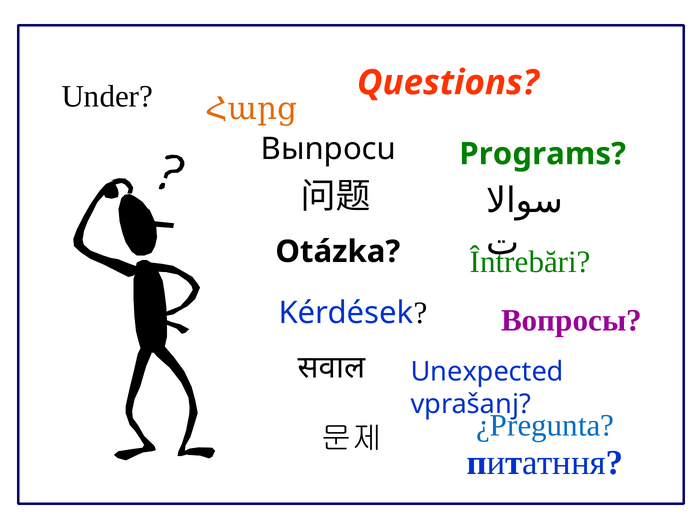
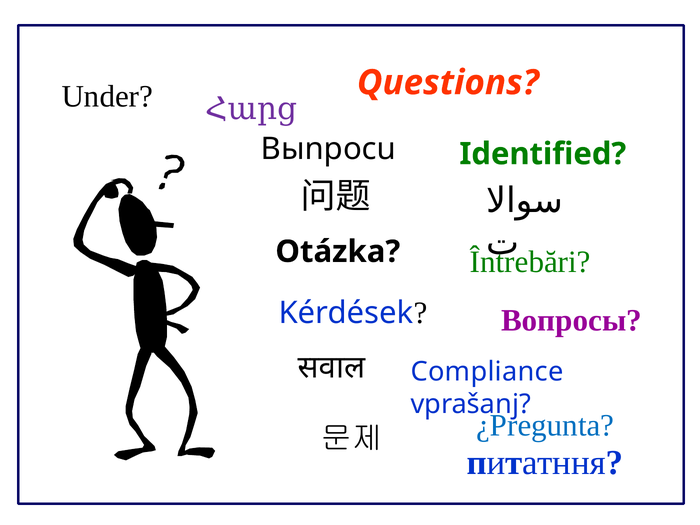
Հարց colour: orange -> purple
Programs: Programs -> Identified
Unexpected: Unexpected -> Compliance
